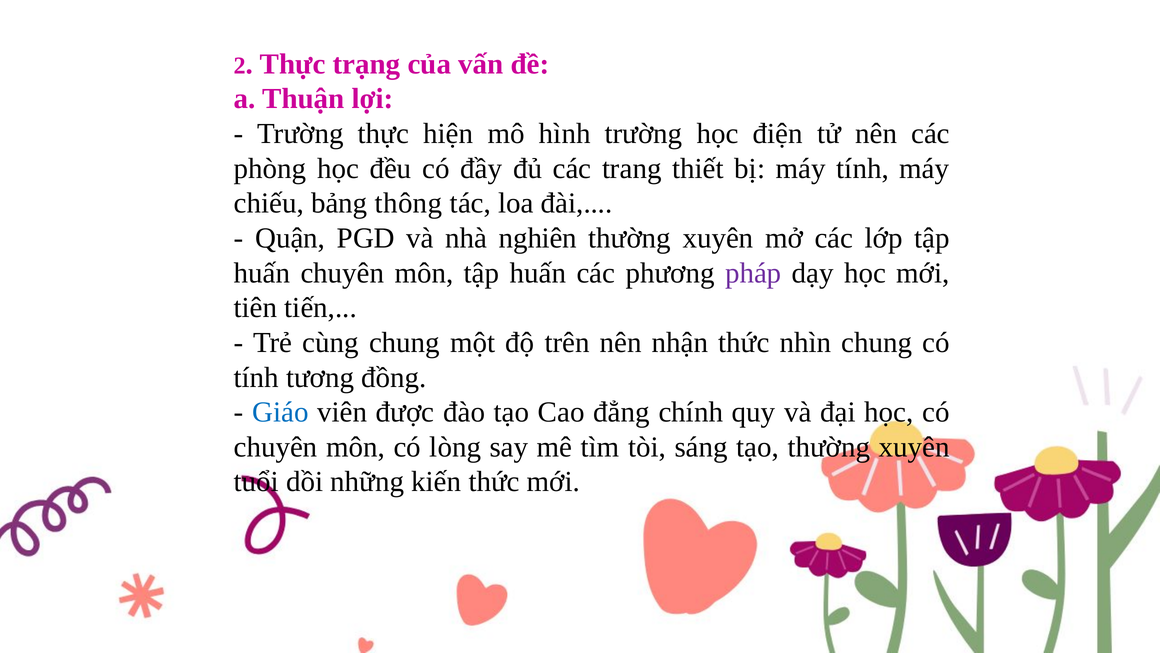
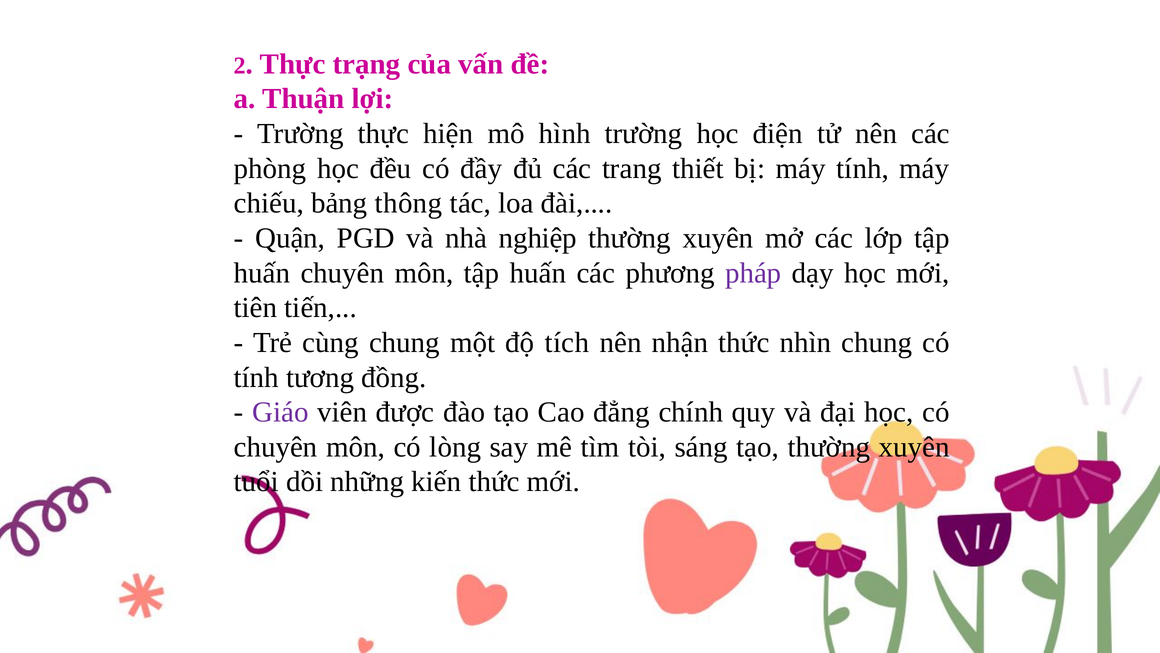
nghiên: nghiên -> nghiệp
trên: trên -> tích
Giáo colour: blue -> purple
